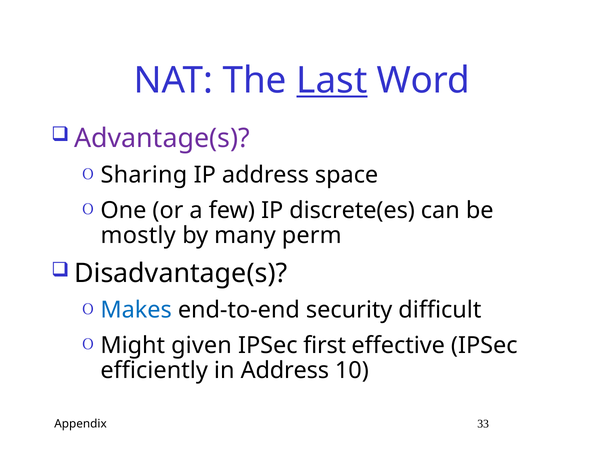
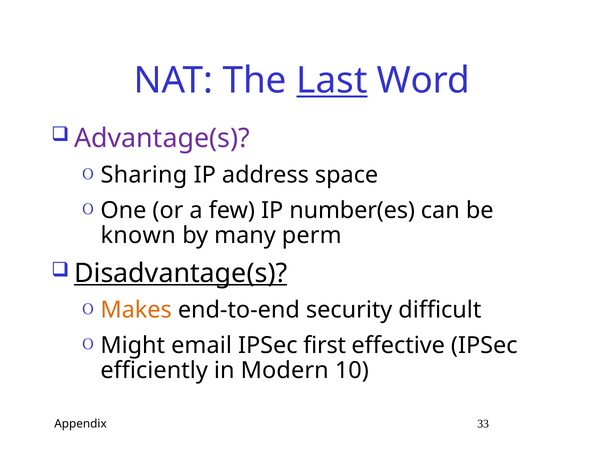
discrete(es: discrete(es -> number(es
mostly: mostly -> known
Disadvantage(s underline: none -> present
Makes colour: blue -> orange
given: given -> email
in Address: Address -> Modern
